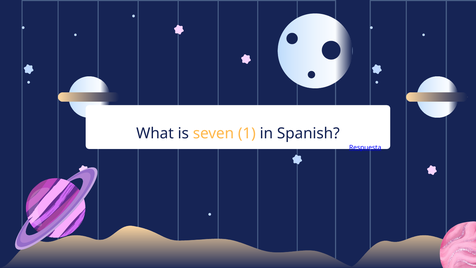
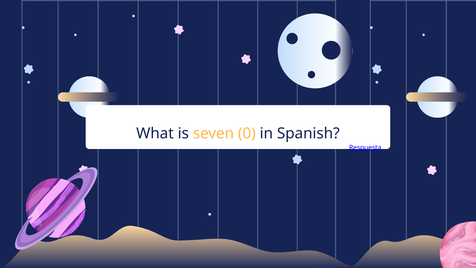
1: 1 -> 0
